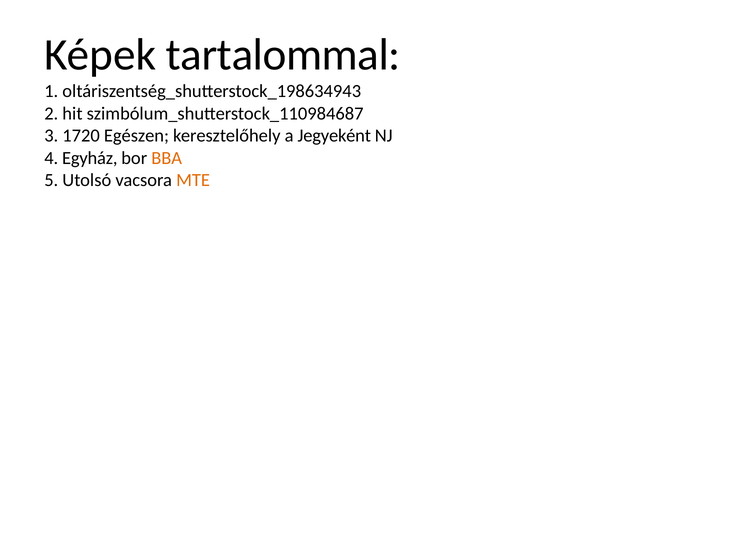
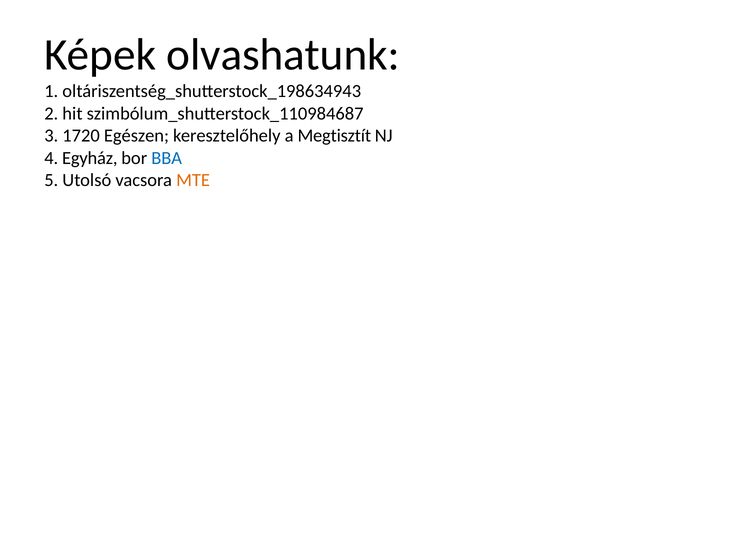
tartalommal: tartalommal -> olvashatunk
Jegyeként: Jegyeként -> Megtisztít
BBA colour: orange -> blue
